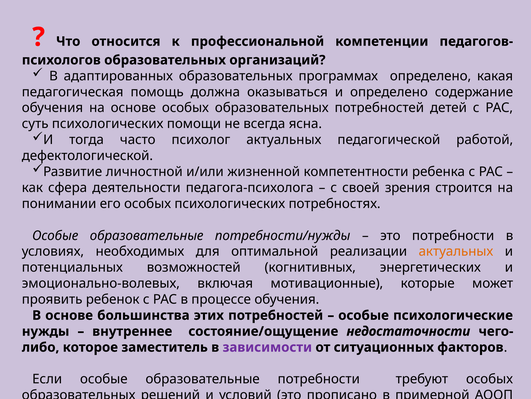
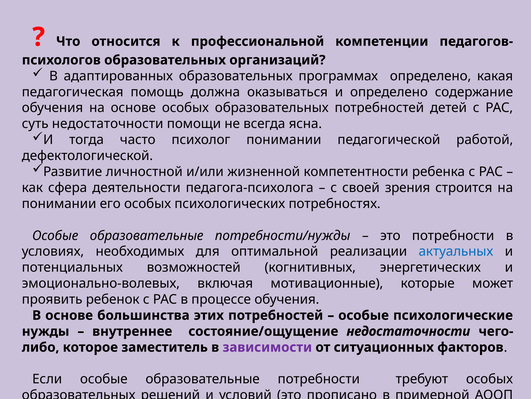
суть психологических: психологических -> недостаточности
психолог актуальных: актуальных -> понимании
актуальных at (456, 251) colour: orange -> blue
